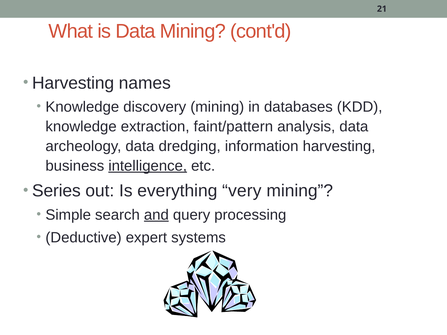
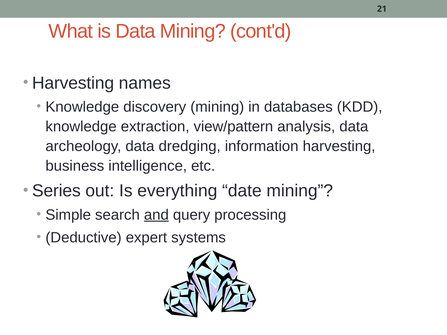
faint/pattern: faint/pattern -> view/pattern
intelligence underline: present -> none
very: very -> date
